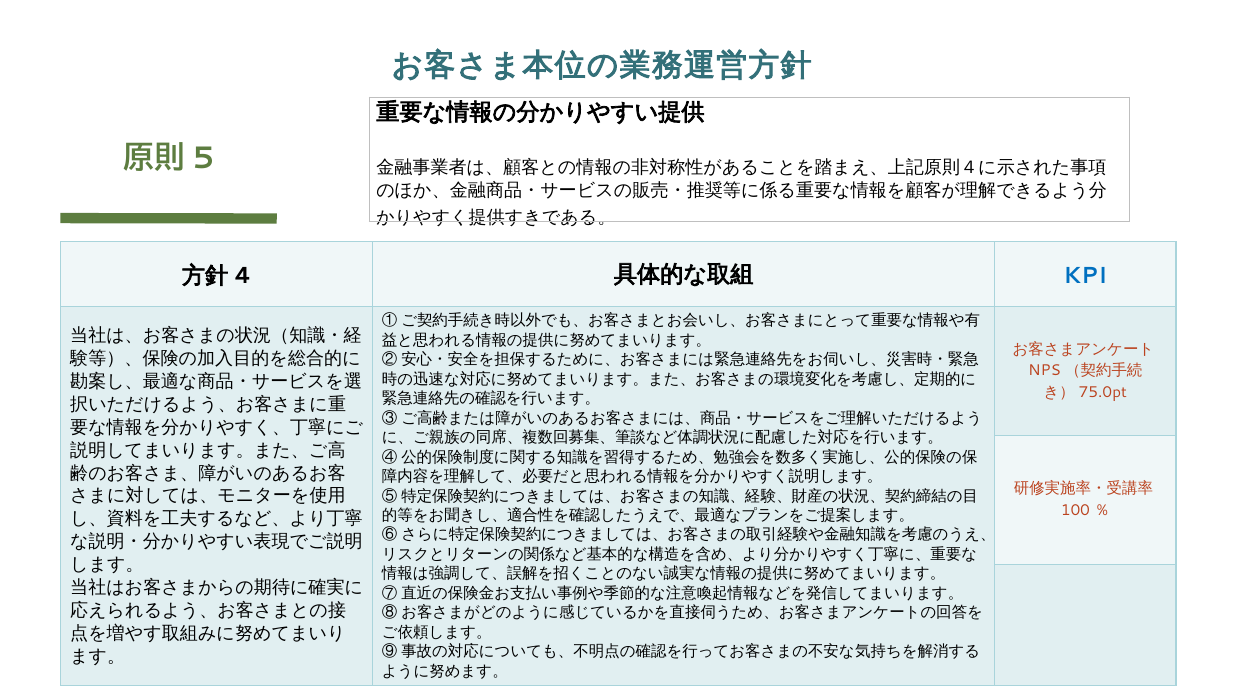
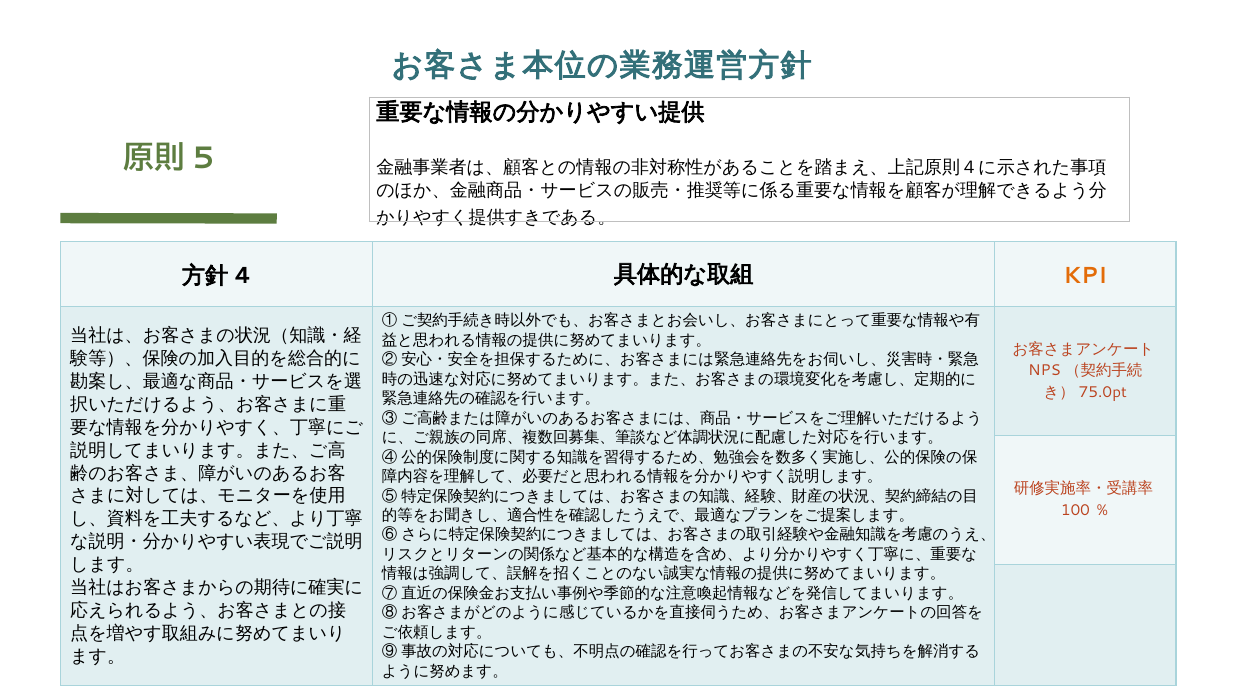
KPI colour: blue -> orange
